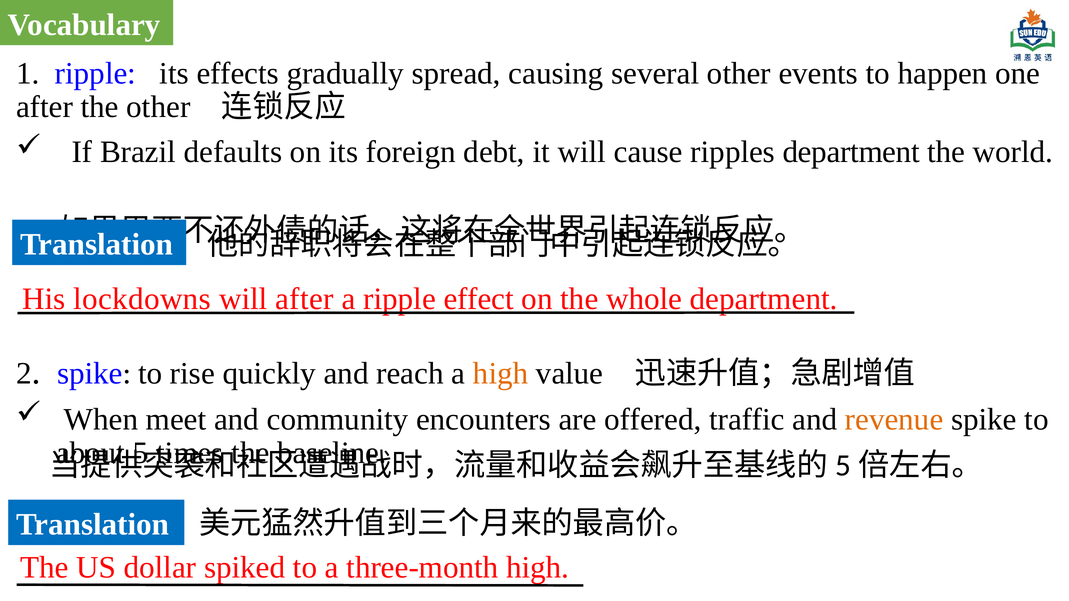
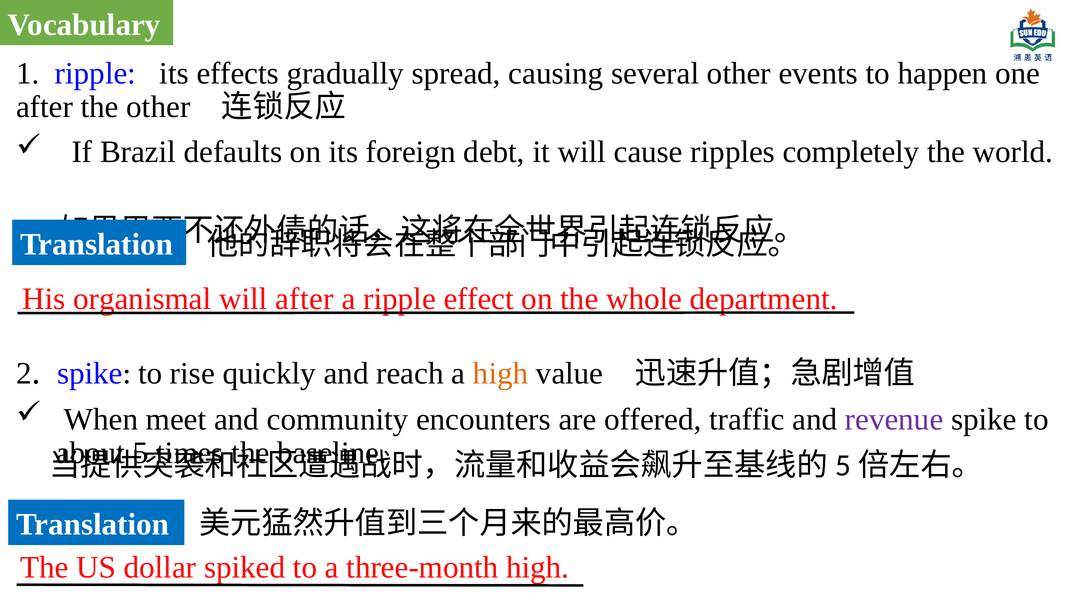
ripples department: department -> completely
lockdowns: lockdowns -> organismal
revenue colour: orange -> purple
